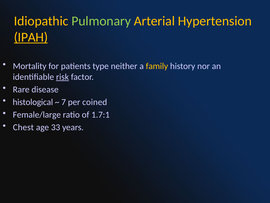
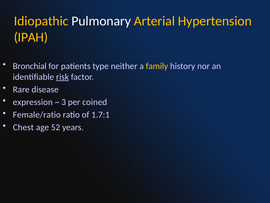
Pulmonary colour: light green -> white
IPAH underline: present -> none
Mortality: Mortality -> Bronchial
histological: histological -> expression
7: 7 -> 3
Female/large: Female/large -> Female/ratio
33: 33 -> 52
